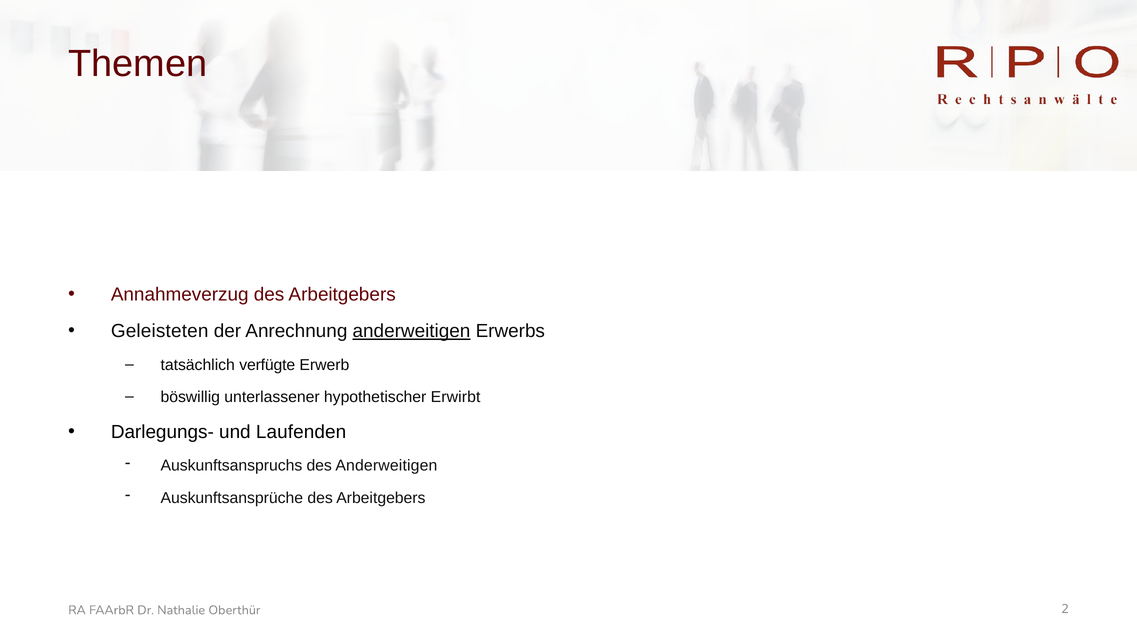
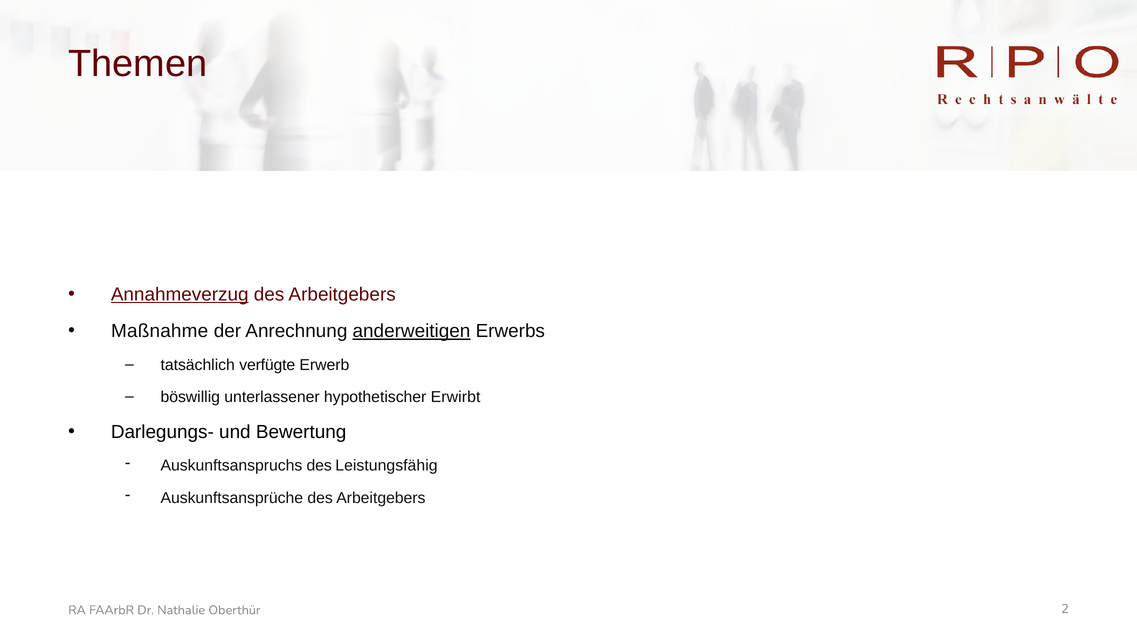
Annahmeverzug underline: none -> present
Geleisteten: Geleisteten -> Maßnahme
Laufenden: Laufenden -> Bewertung
des Anderweitigen: Anderweitigen -> Leistungsfähig
